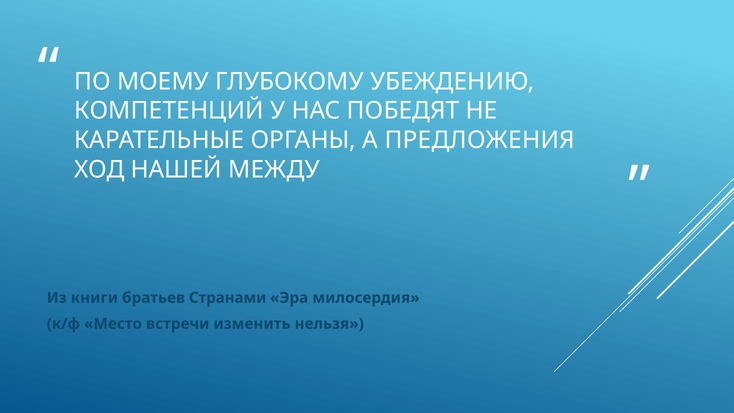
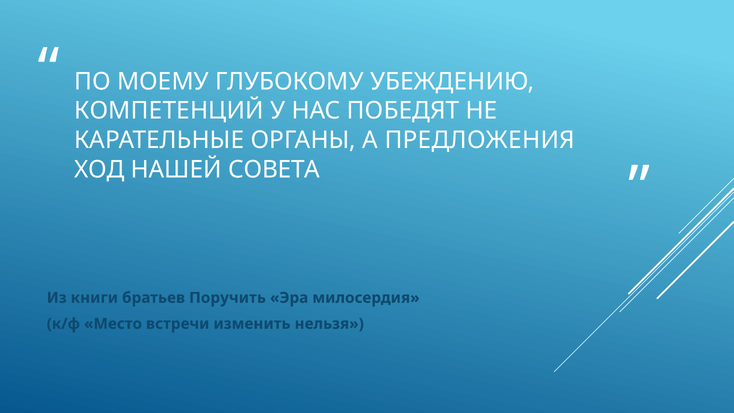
МЕЖДУ: МЕЖДУ -> СОВЕТА
Странами: Странами -> Поручить
